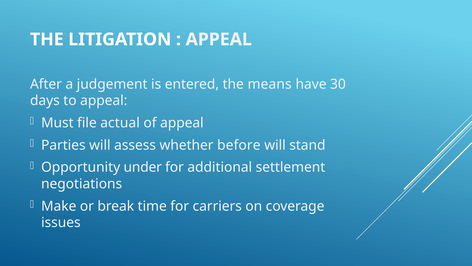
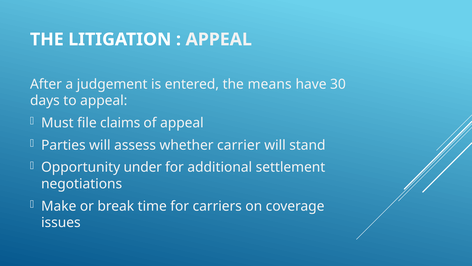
actual: actual -> claims
before: before -> carrier
